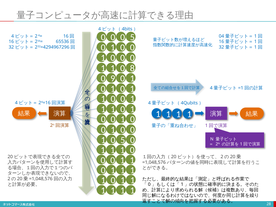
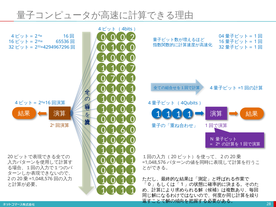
0 0 5: 5 -> 2
1 0 8: 8 -> 7
9 at (113, 79): 9 -> 7
0 at (123, 130): 0 -> 6
1 0 5: 5 -> 2
